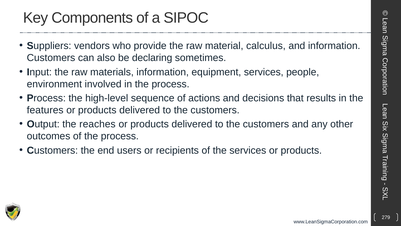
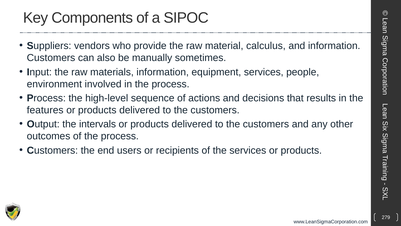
declaring: declaring -> manually
reaches: reaches -> intervals
